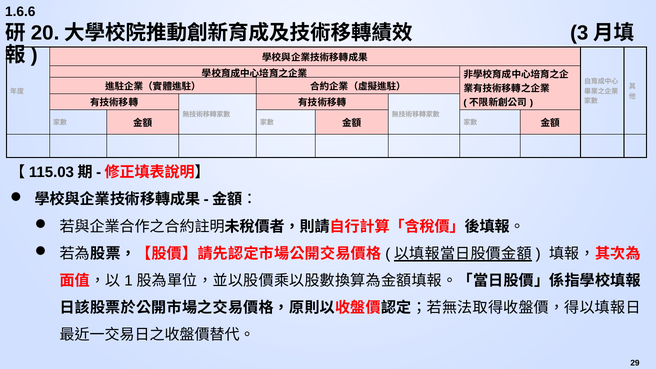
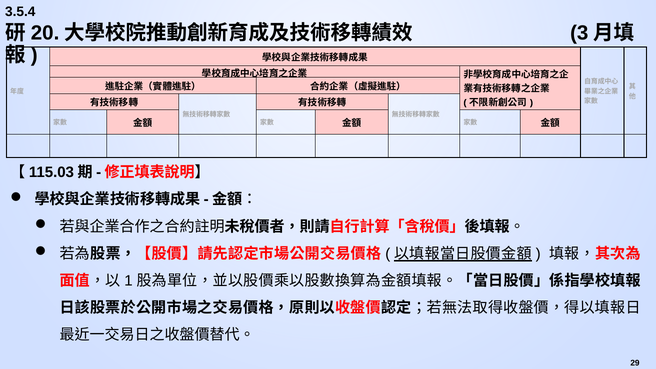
1.6.6: 1.6.6 -> 3.5.4
